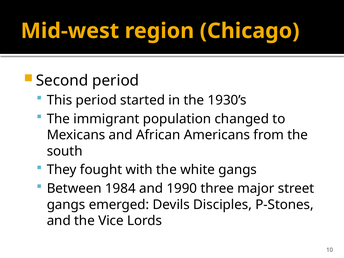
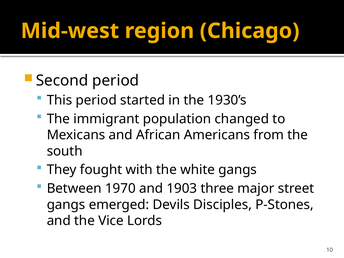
1984: 1984 -> 1970
1990: 1990 -> 1903
